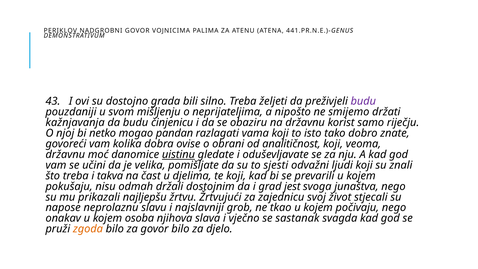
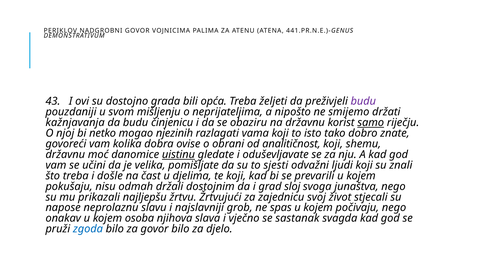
silno: silno -> opća
samo underline: none -> present
pandan: pandan -> njezinih
veoma: veoma -> shemu
takva: takva -> došle
jest: jest -> sloj
tkao: tkao -> spas
zgoda colour: orange -> blue
